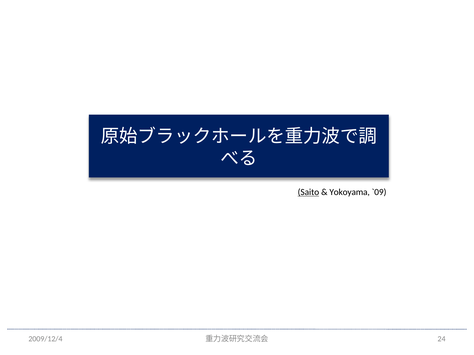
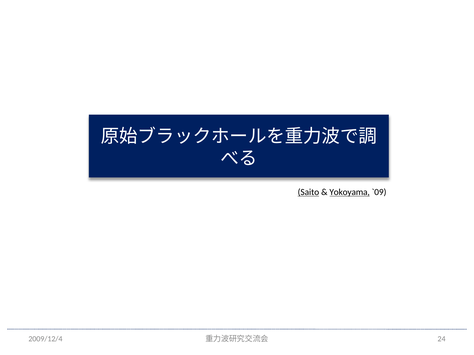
Yokoyama underline: none -> present
